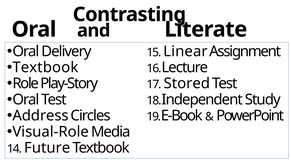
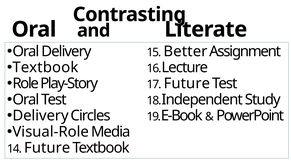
Linear: Linear -> Better
17 Stored: Stored -> Future
Address at (41, 115): Address -> Delivery
